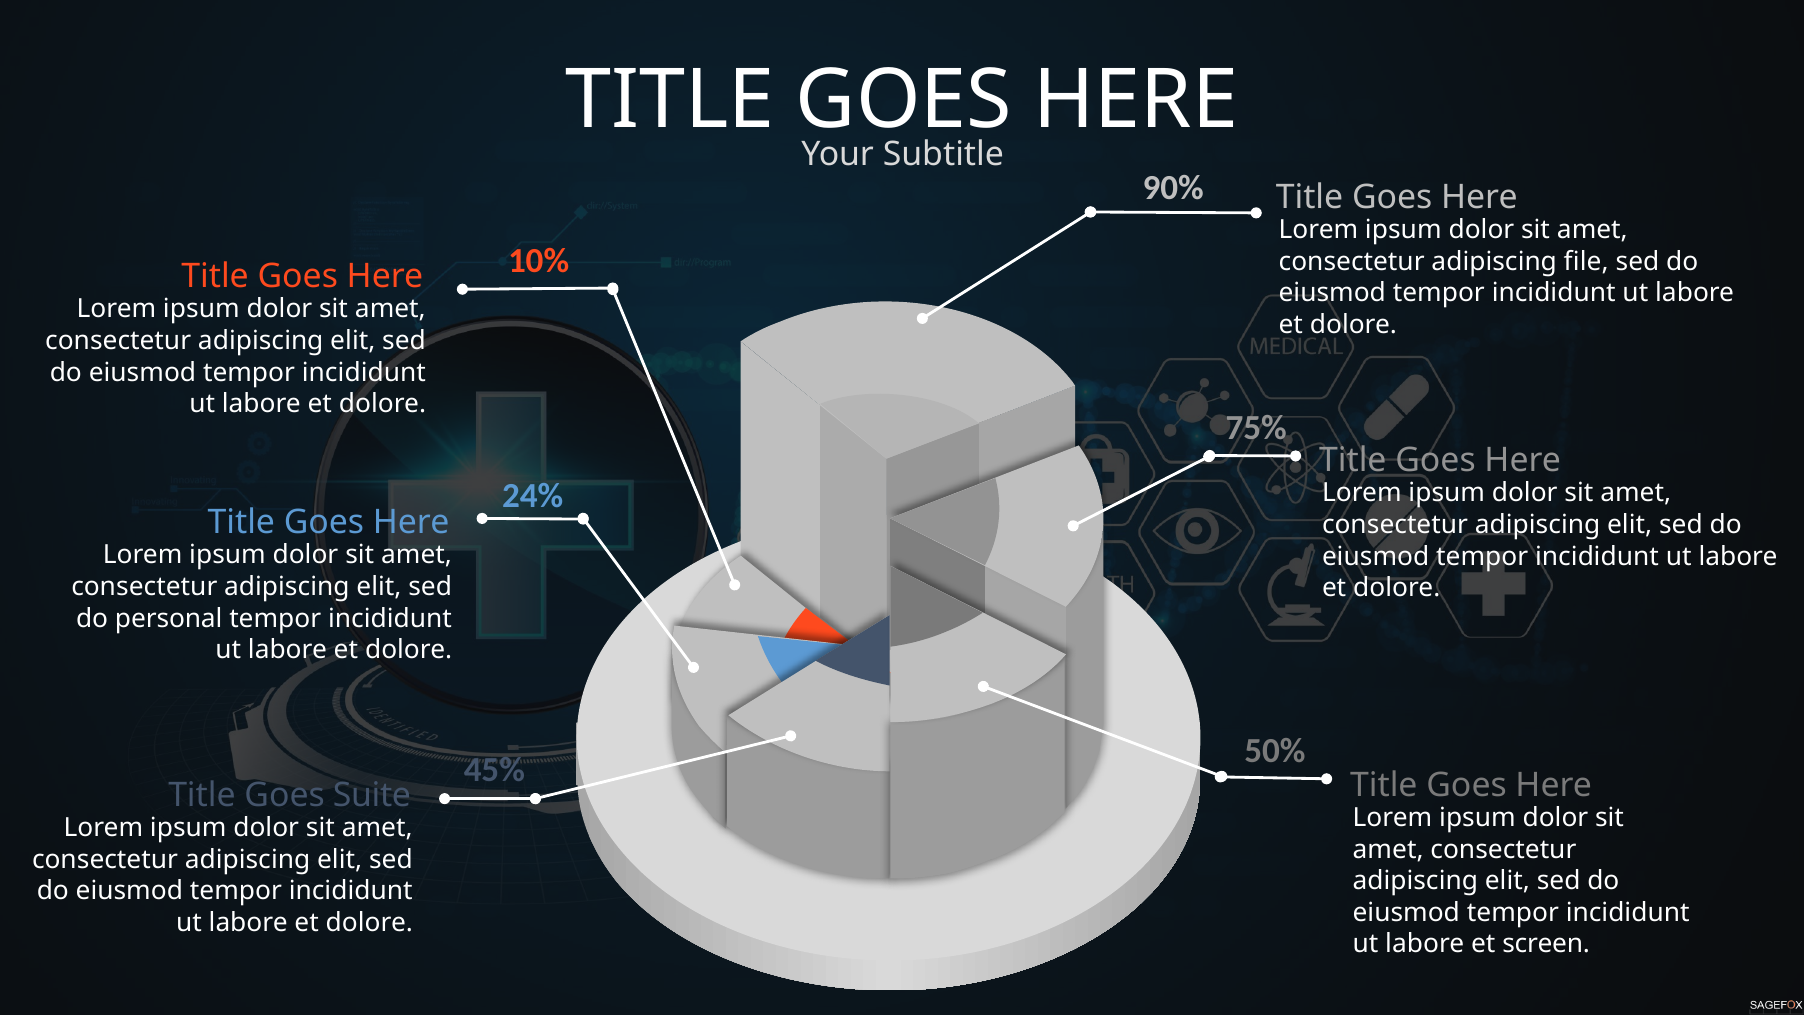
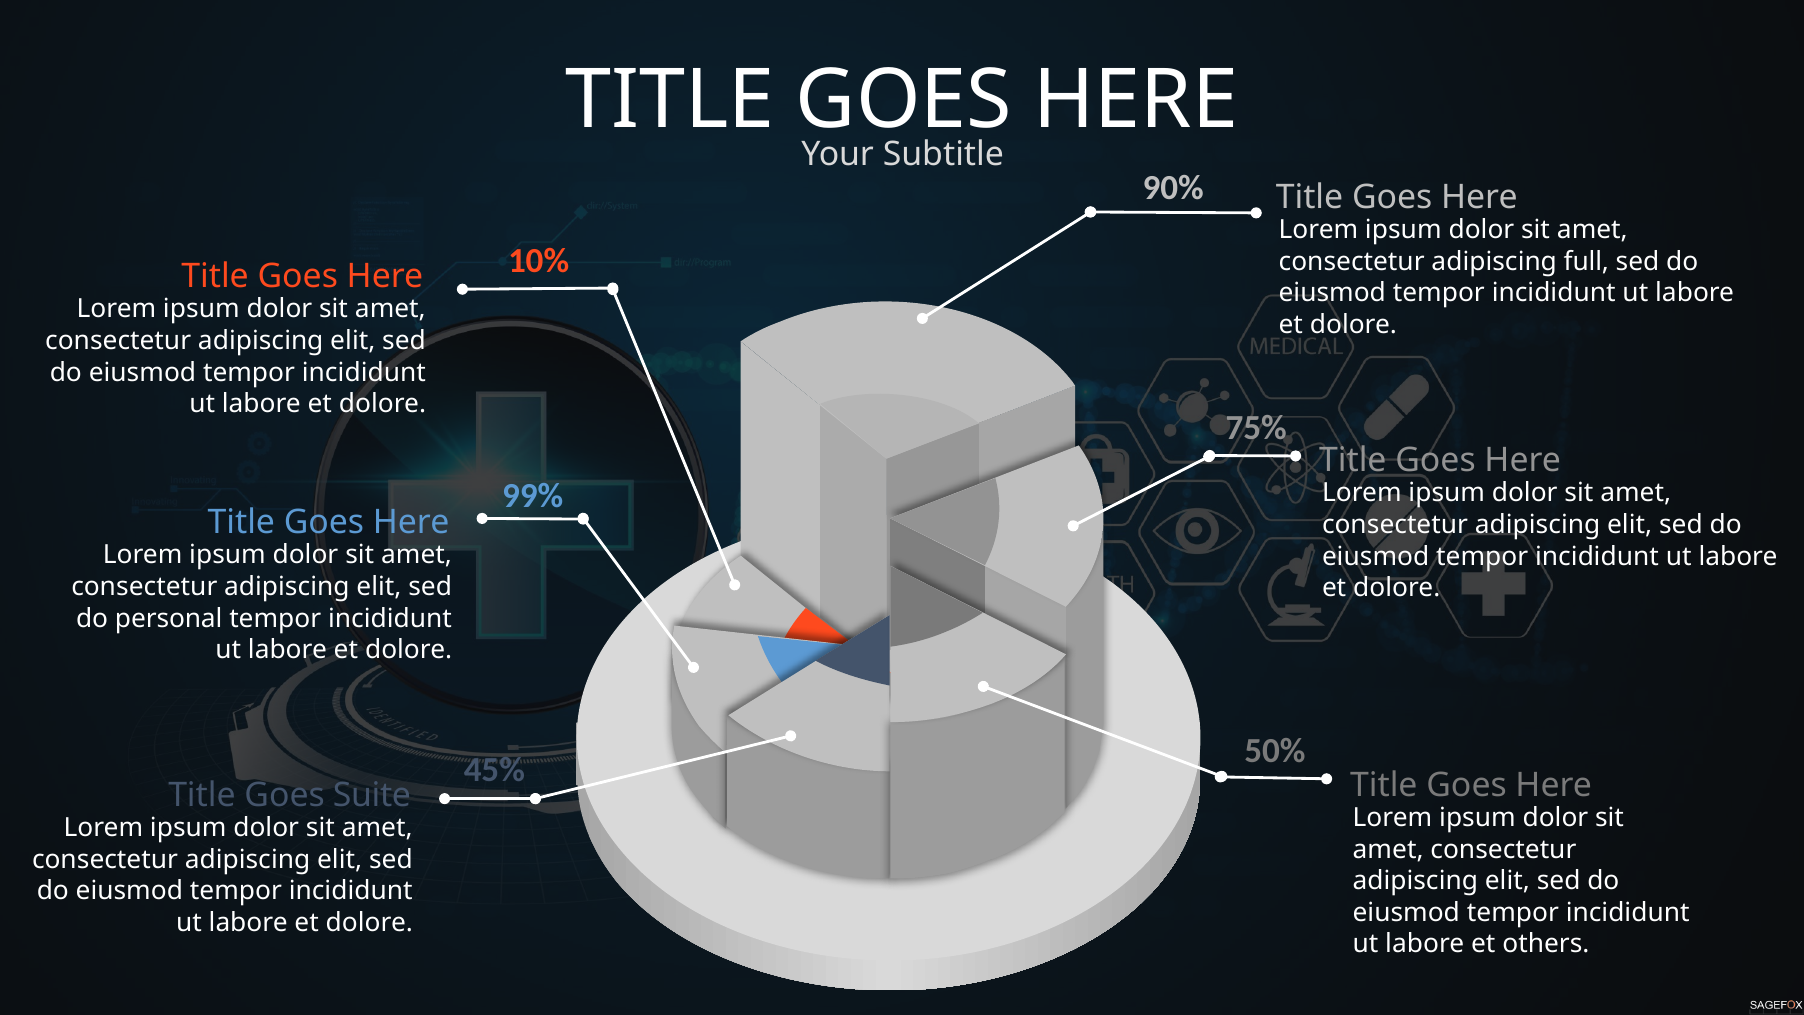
file: file -> full
24%: 24% -> 99%
screen: screen -> others
